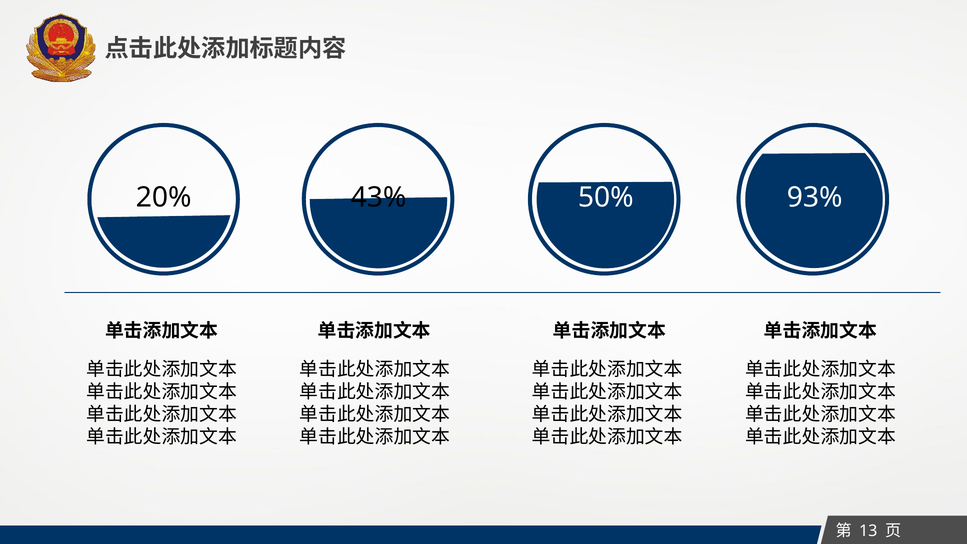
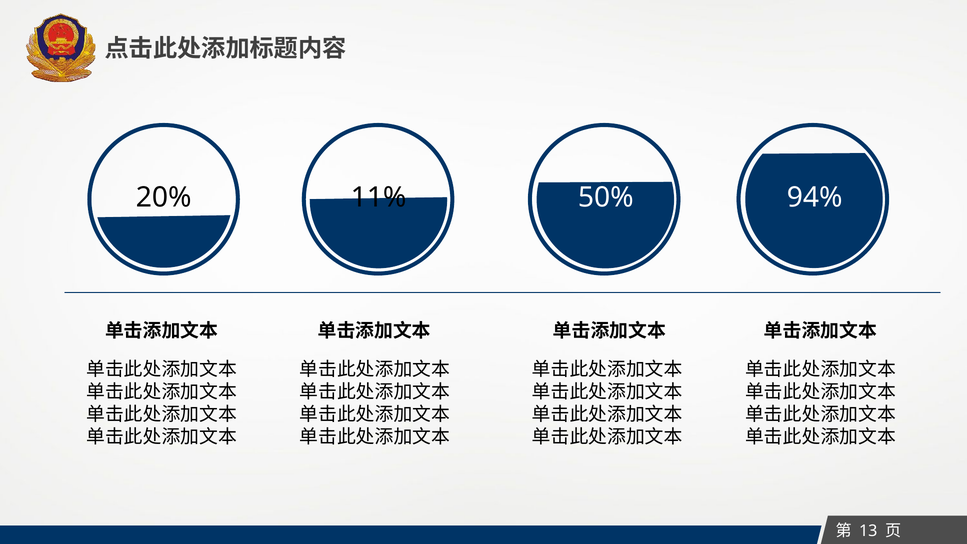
43%: 43% -> 11%
93%: 93% -> 94%
